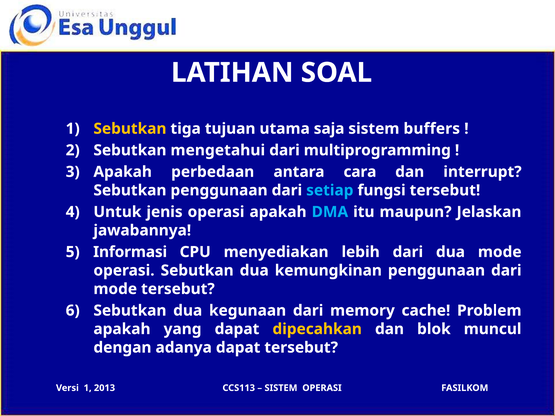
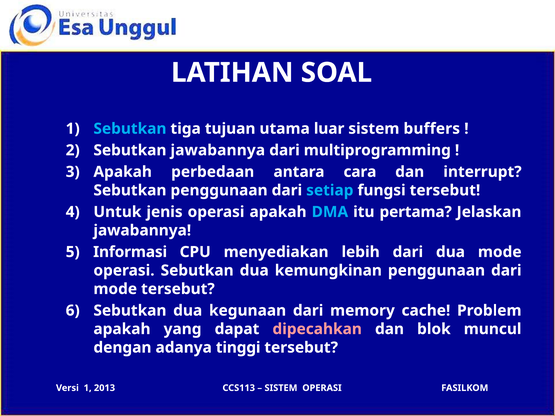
Sebutkan at (130, 129) colour: yellow -> light blue
saja: saja -> luar
Sebutkan mengetahui: mengetahui -> jawabannya
maupun: maupun -> pertama
dipecahkan colour: yellow -> pink
adanya dapat: dapat -> tinggi
